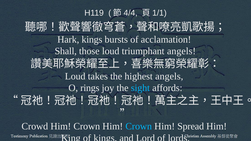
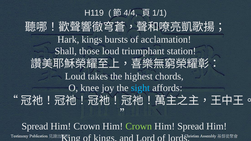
triumphant angels: angels -> station
highest angels: angels -> chords
rings: rings -> knee
Crowd at (35, 127): Crowd -> Spread
Crown at (139, 127) colour: light blue -> light green
